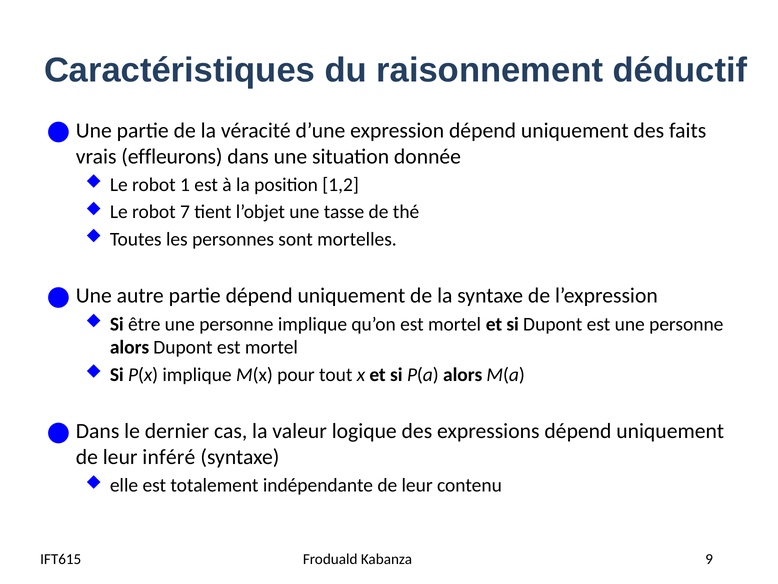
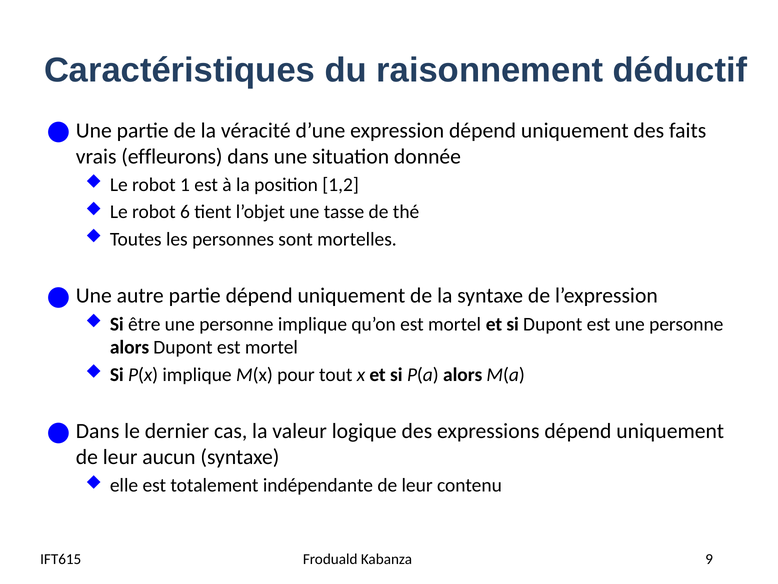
7: 7 -> 6
inféré: inféré -> aucun
